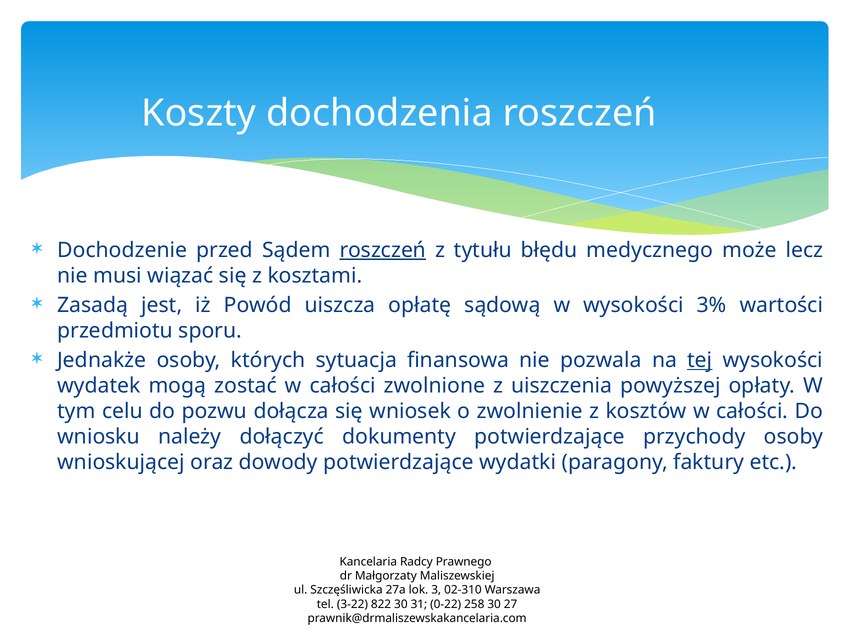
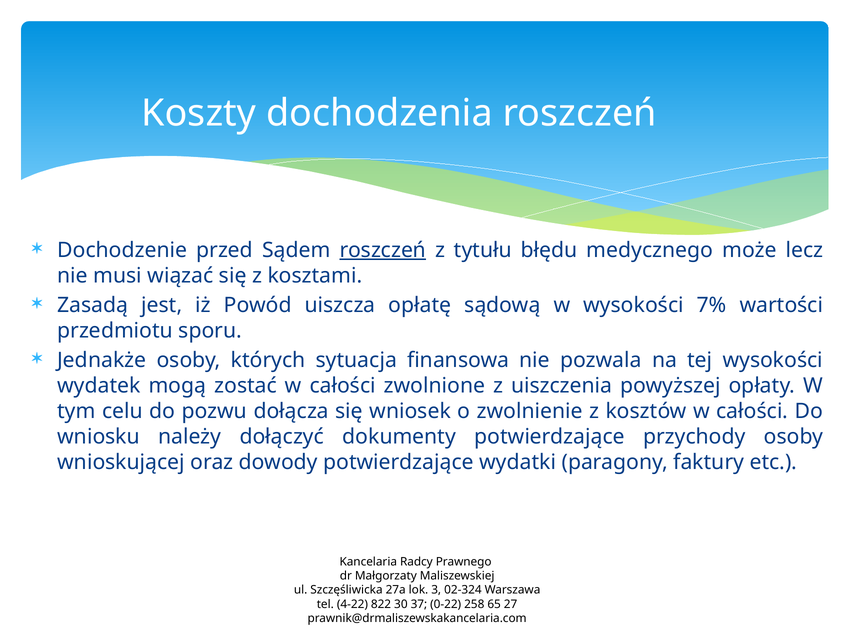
3%: 3% -> 7%
tej underline: present -> none
02-310: 02-310 -> 02-324
3-22: 3-22 -> 4-22
31: 31 -> 37
258 30: 30 -> 65
